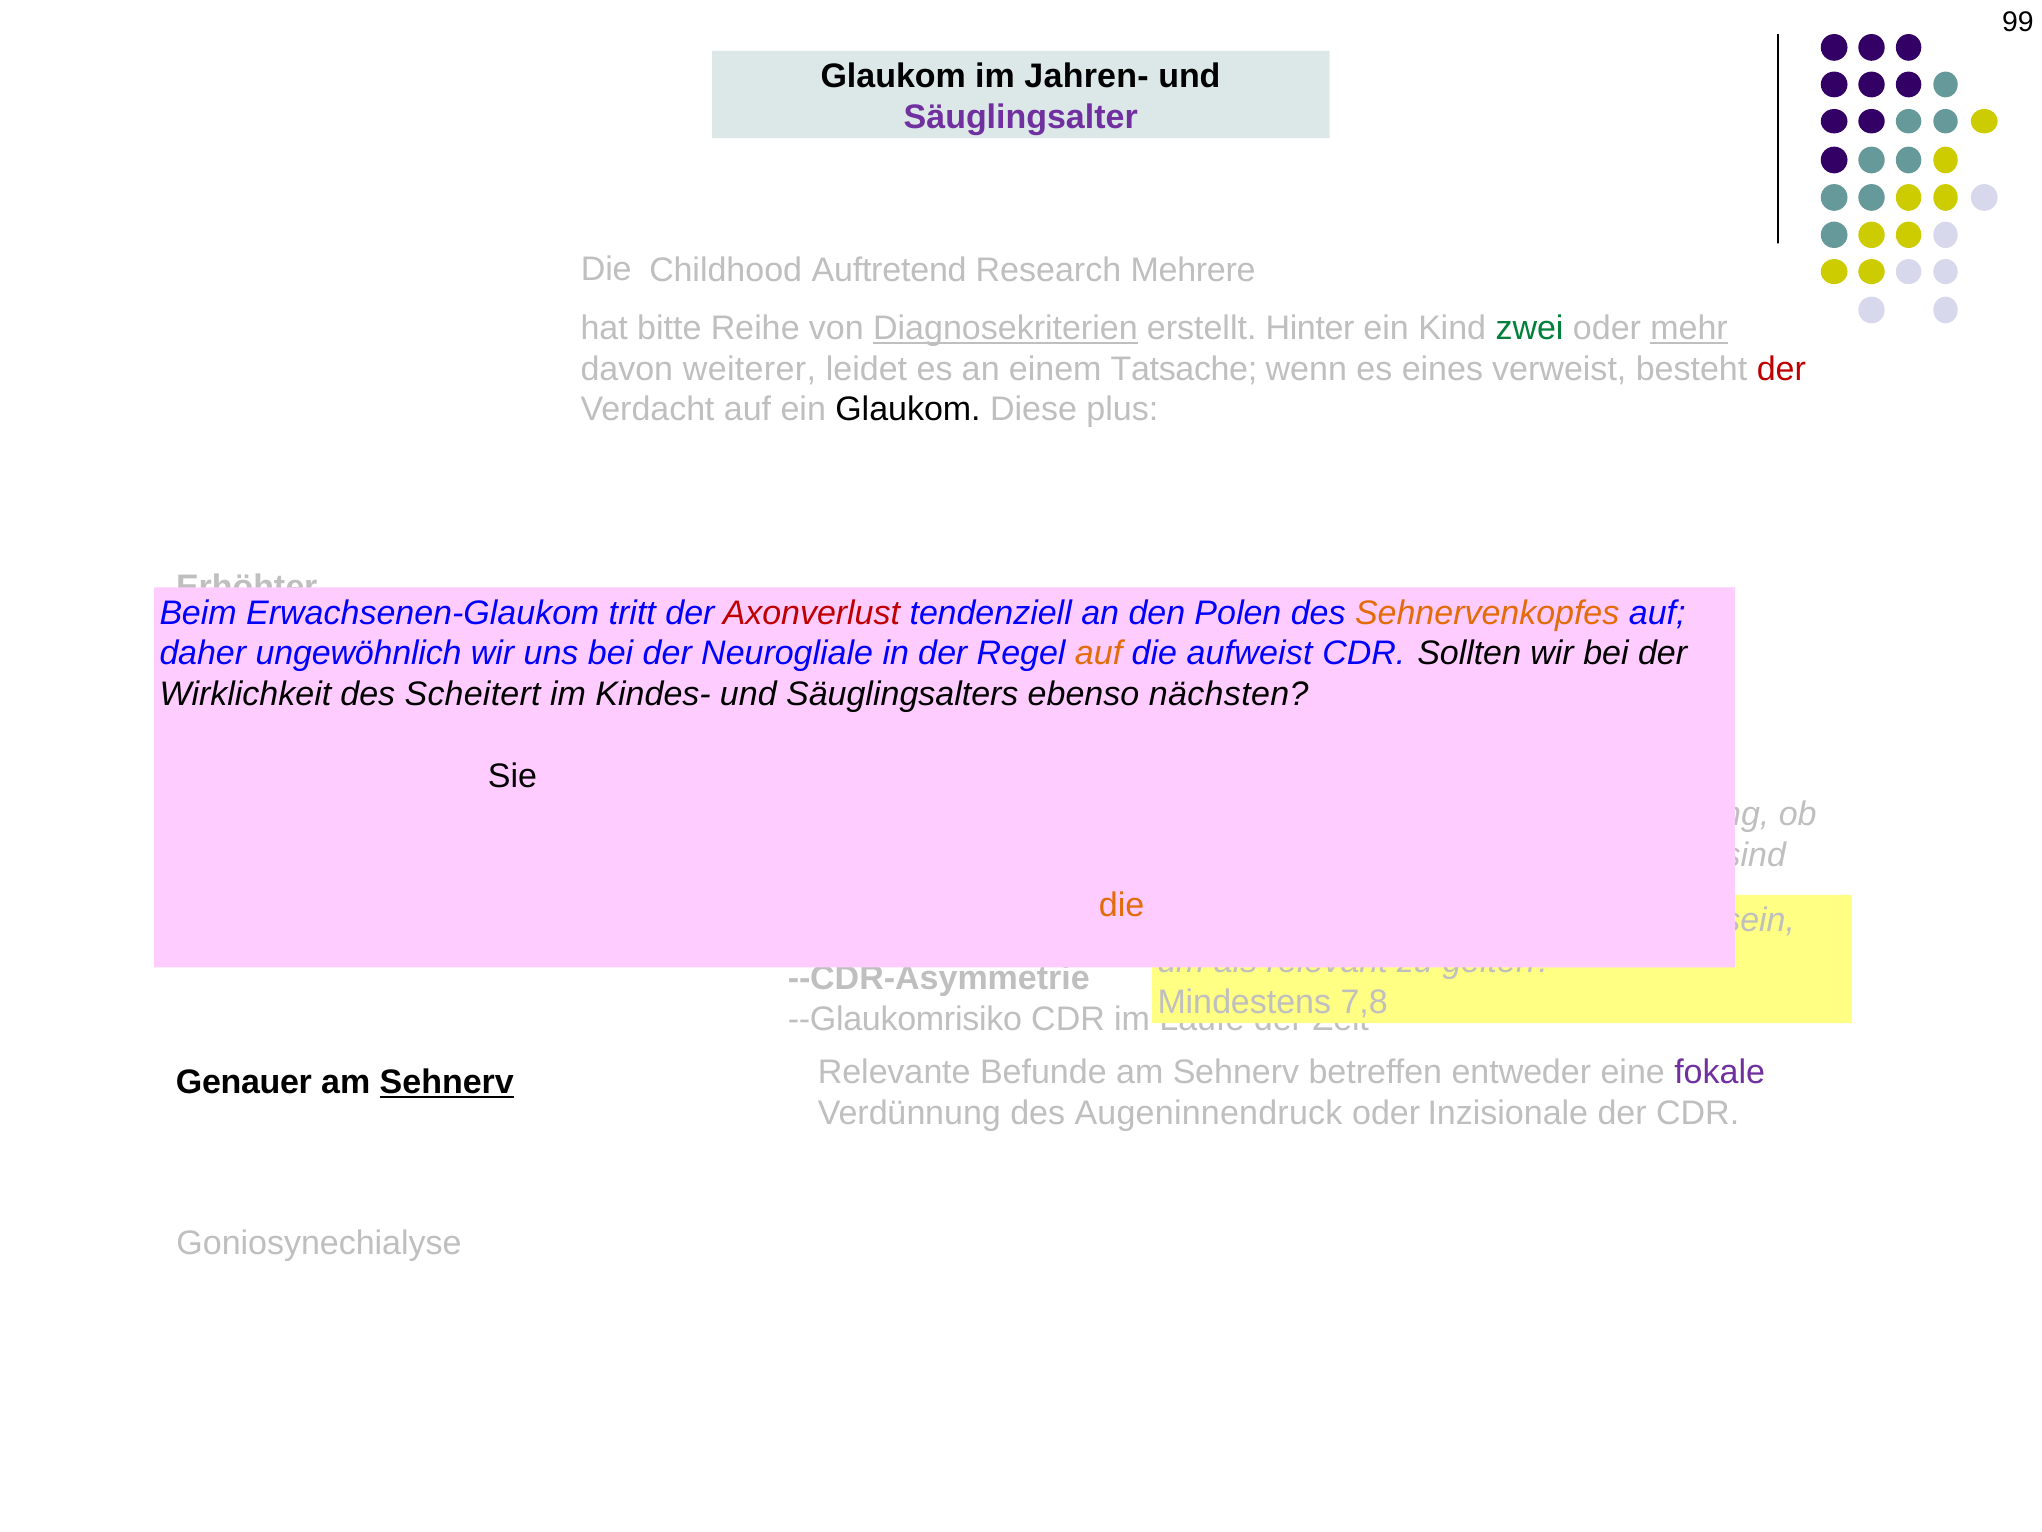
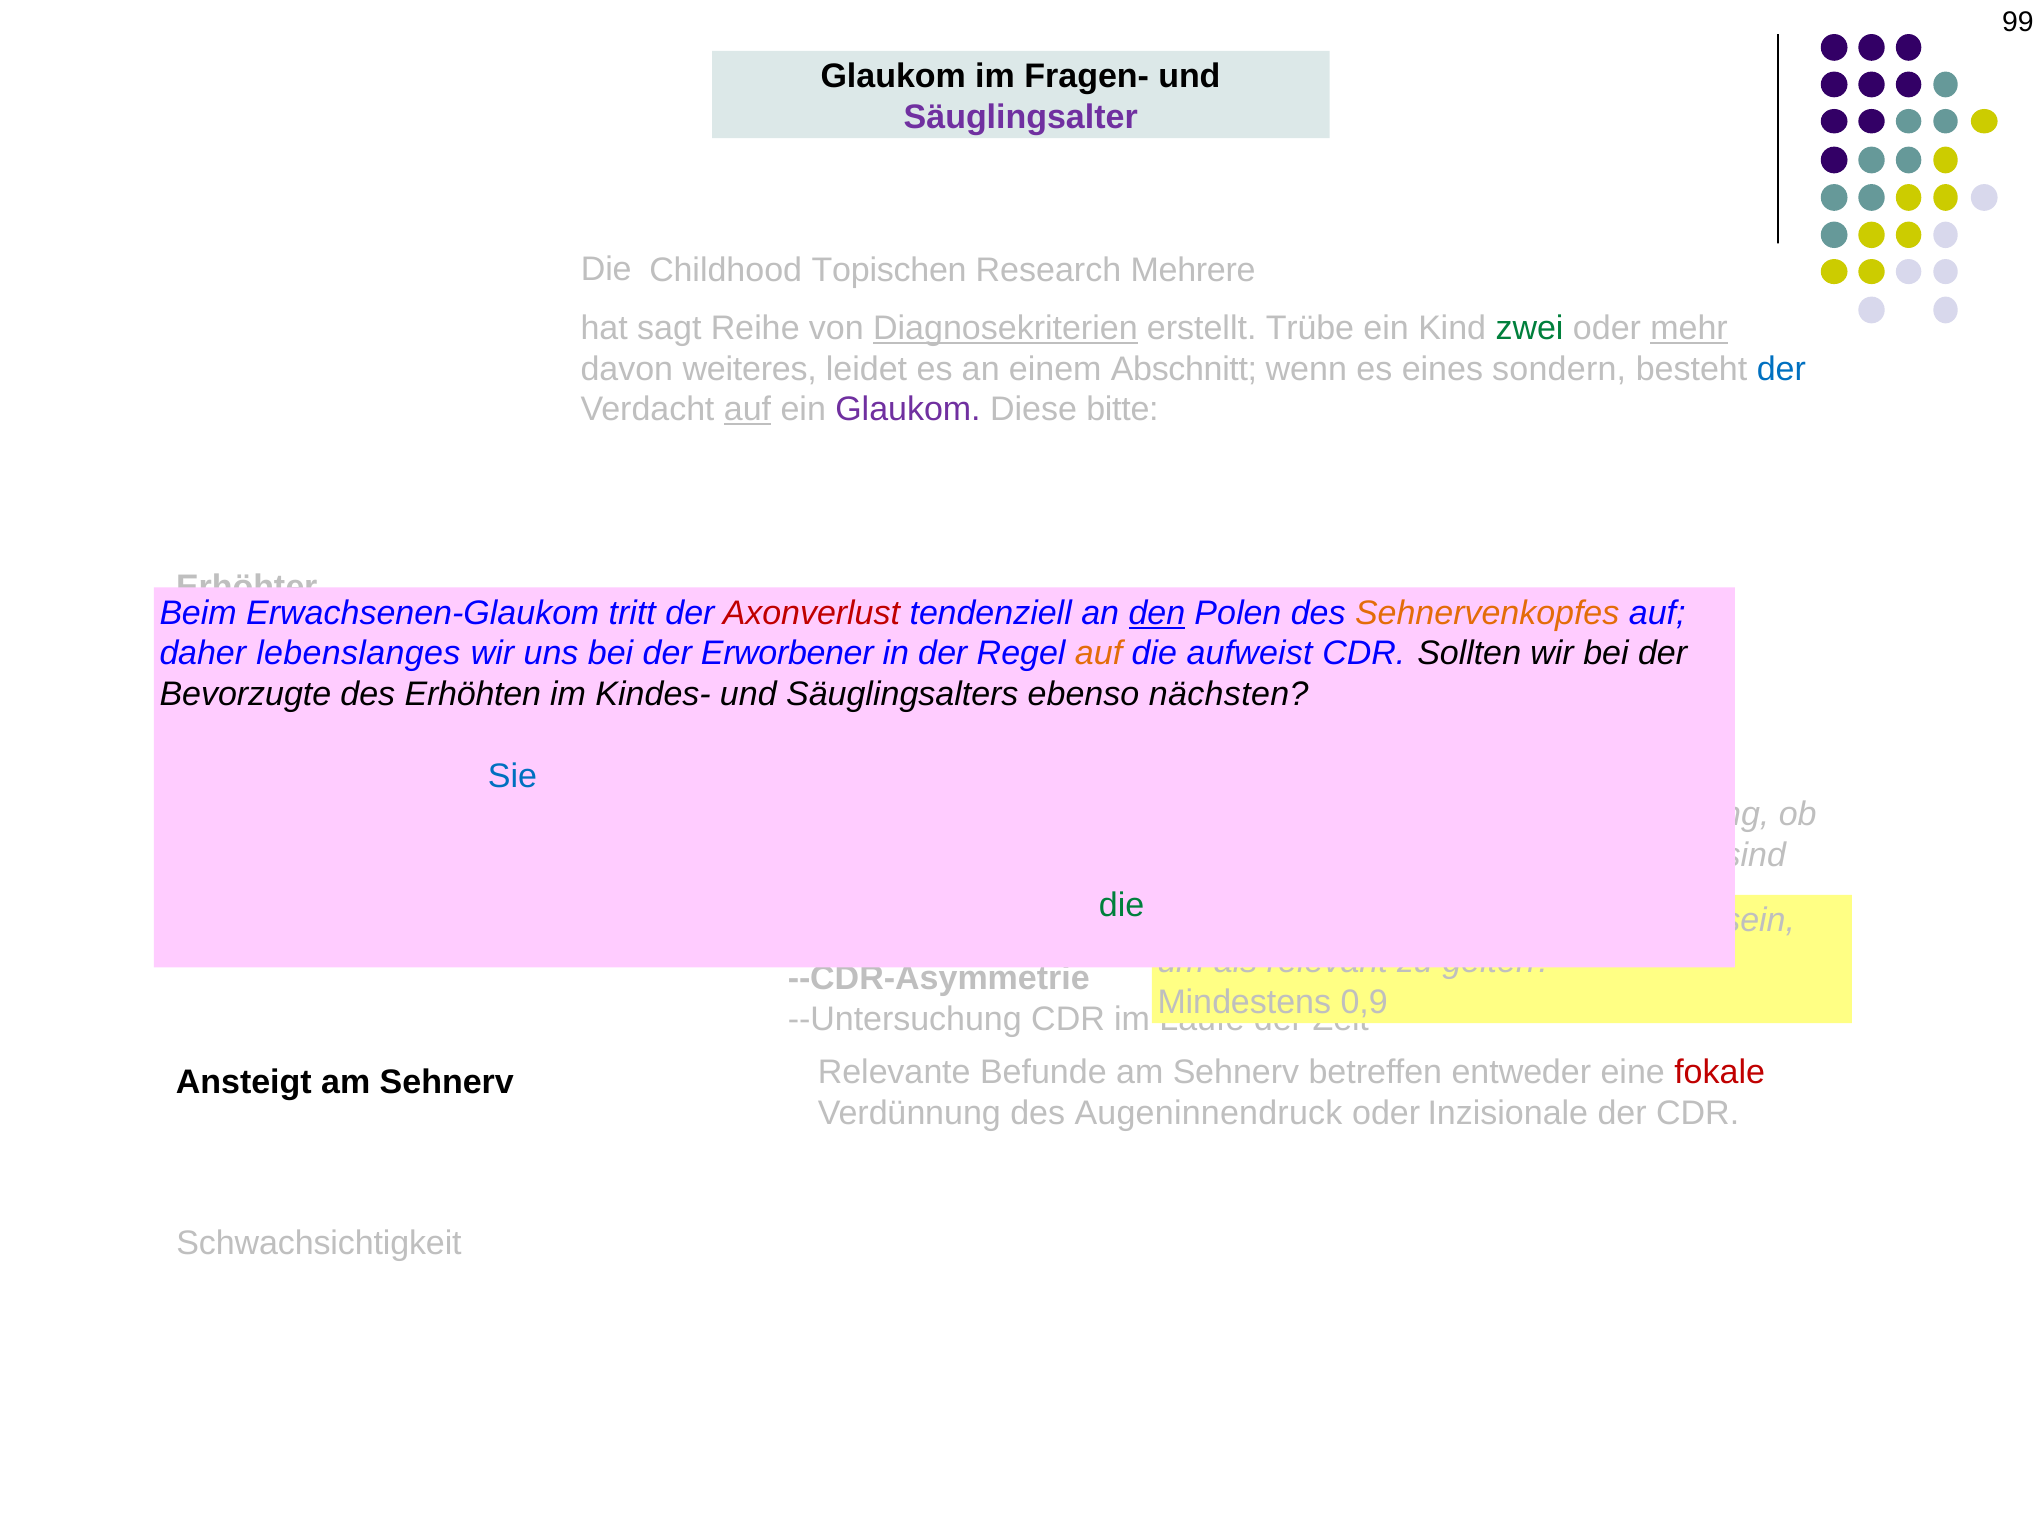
Jahren-: Jahren- -> Fragen-
Auftretend: Auftretend -> Topischen
hat bitte: bitte -> sagt
Hinter: Hinter -> Trübe
weiterer: weiterer -> weiteres
Tatsache: Tatsache -> Abschnitt
verweist: verweist -> sondern
der at (1781, 369) colour: red -> blue
auf at (748, 410) underline: none -> present
Glaukom at (908, 410) colour: black -> purple
plus: plus -> bitte
den underline: none -> present
ungewöhnlich: ungewöhnlich -> lebenslanges
Neurogliale: Neurogliale -> Erworbener
Wirklichkeit: Wirklichkeit -> Bevorzugte
Scheitert: Scheitert -> Erhöhten
Sie colour: black -> blue
die at (1122, 905) colour: orange -> green
7,8: 7,8 -> 0,9
--Glaukomrisiko: --Glaukomrisiko -> --Untersuchung
Genauer: Genauer -> Ansteigt
Sehnerv at (447, 1082) underline: present -> none
fokale colour: purple -> red
Goniosynechialyse: Goniosynechialyse -> Schwachsichtigkeit
